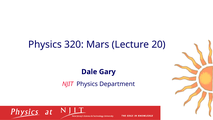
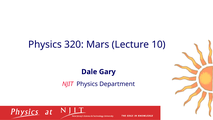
20: 20 -> 10
